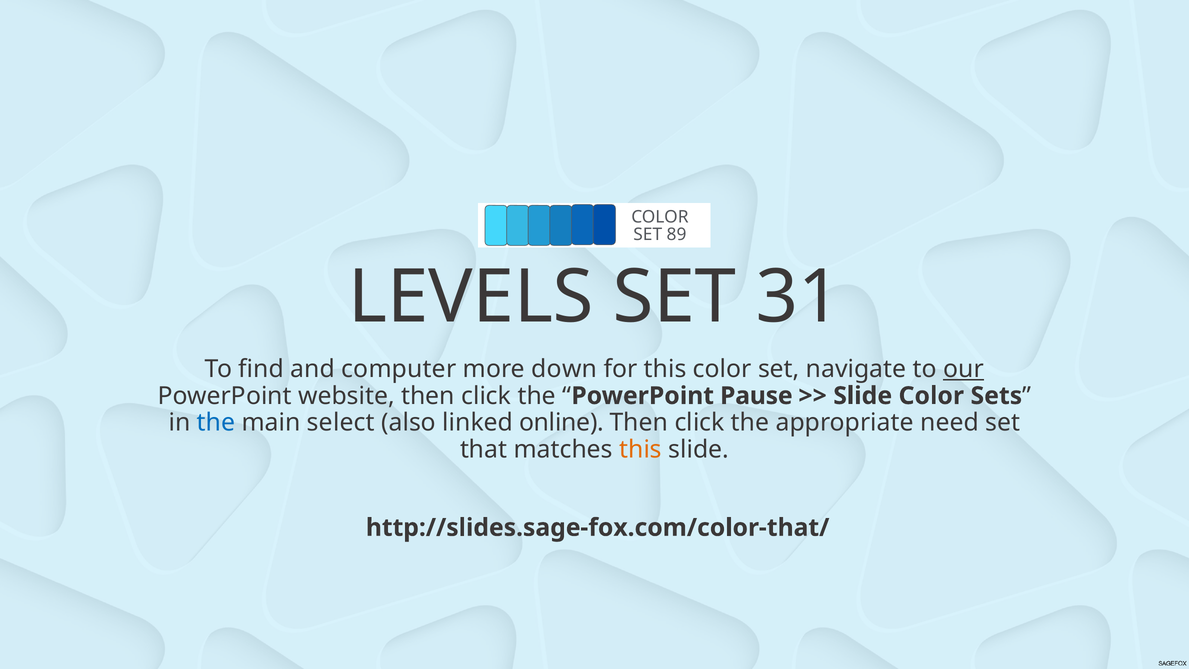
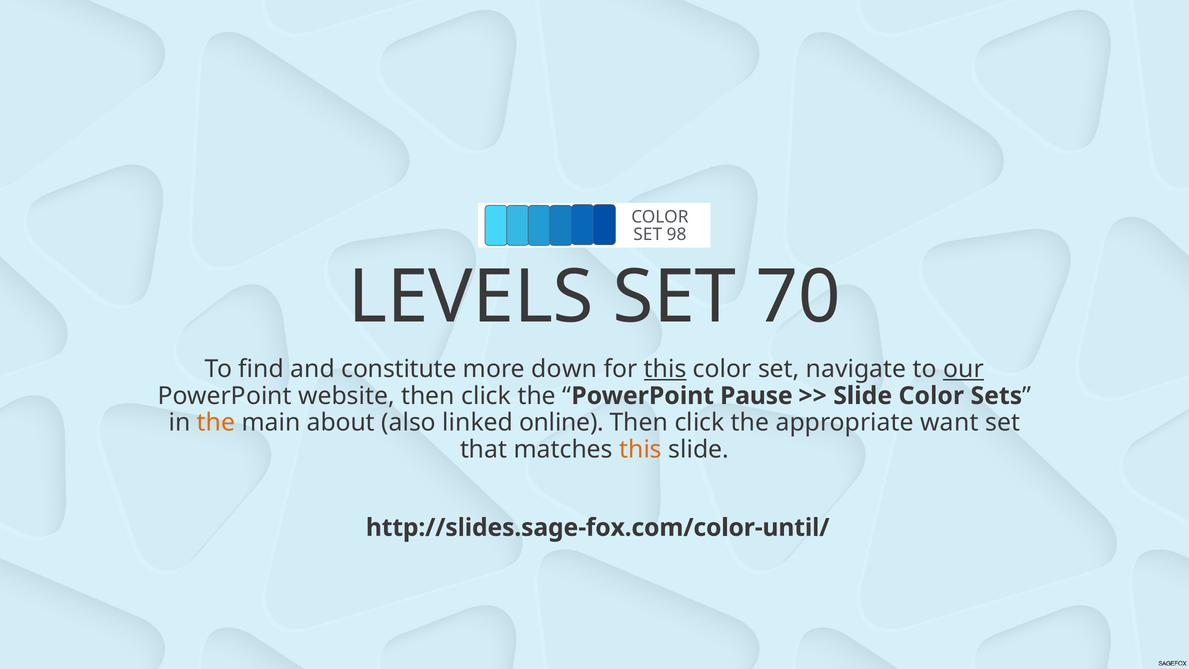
89: 89 -> 98
31: 31 -> 70
computer: computer -> constitute
this at (665, 369) underline: none -> present
the at (216, 422) colour: blue -> orange
select: select -> about
need: need -> want
http://slides.sage-fox.com/color-that/: http://slides.sage-fox.com/color-that/ -> http://slides.sage-fox.com/color-until/
